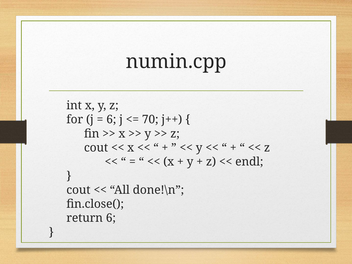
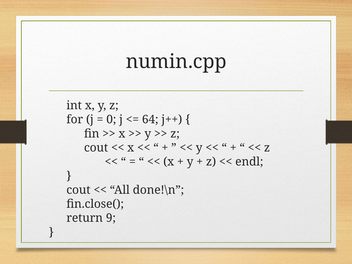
6 at (111, 120): 6 -> 0
70: 70 -> 64
return 6: 6 -> 9
